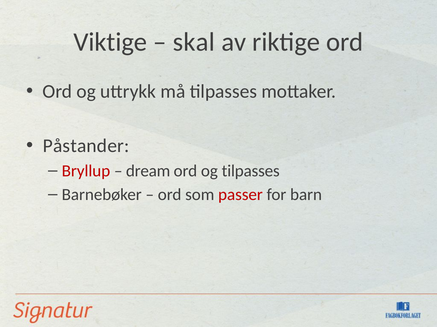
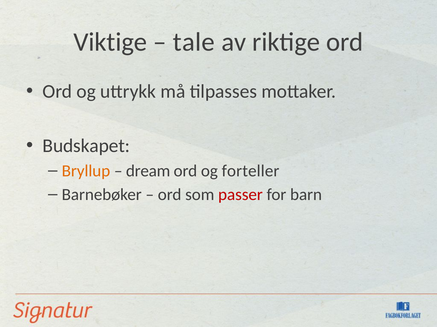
skal: skal -> tale
Påstander: Påstander -> Budskapet
Bryllup colour: red -> orange
og tilpasses: tilpasses -> forteller
